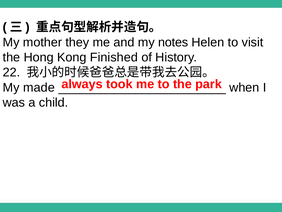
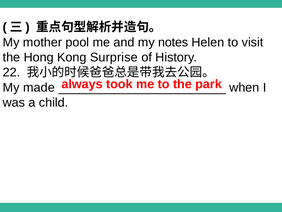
they: they -> pool
Finished: Finished -> Surprise
